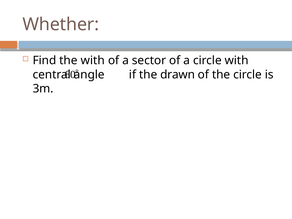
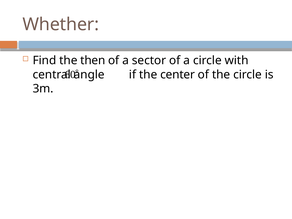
the with: with -> then
drawn: drawn -> center
